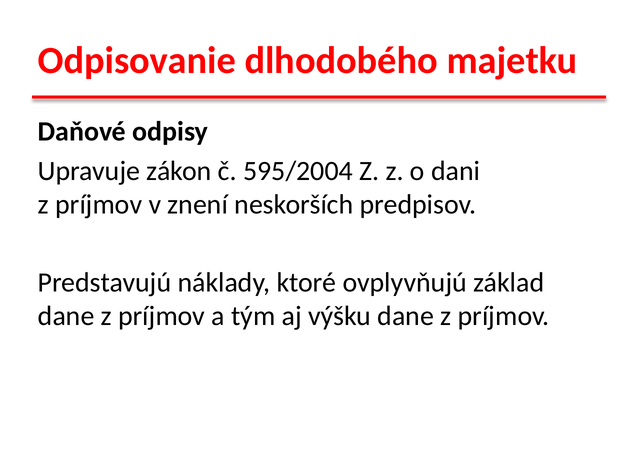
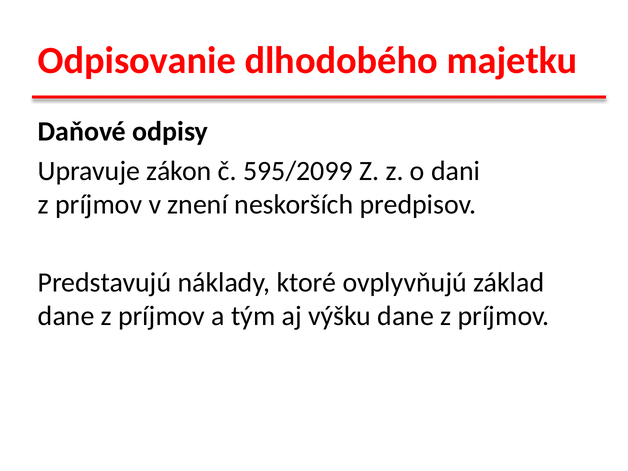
595/2004: 595/2004 -> 595/2099
